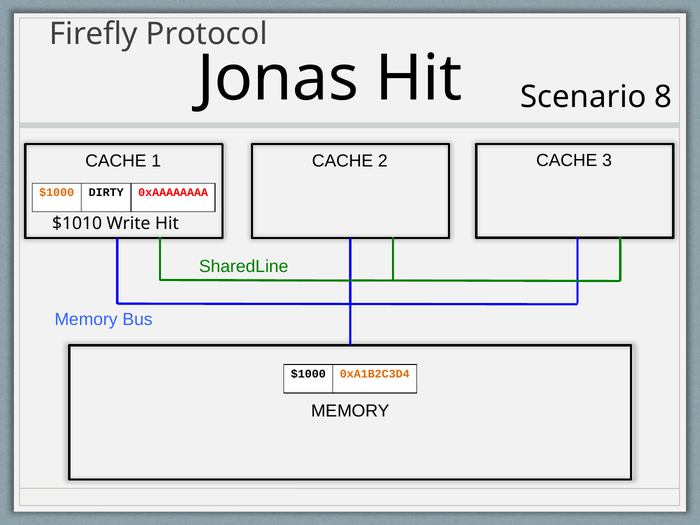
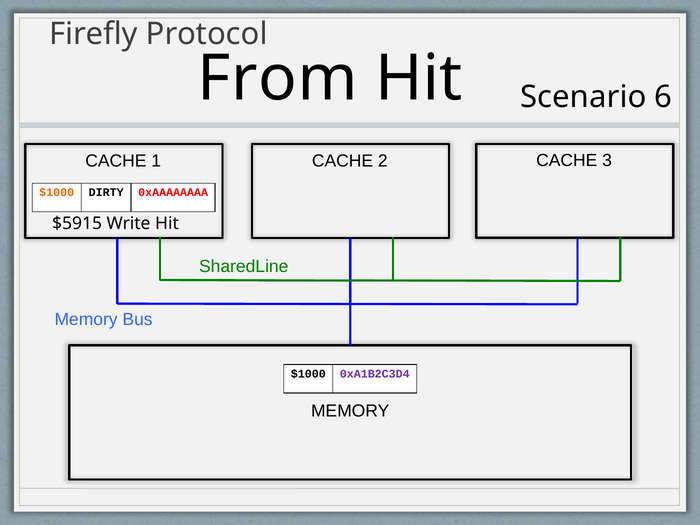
Jonas: Jonas -> From
8: 8 -> 6
$1010: $1010 -> $5915
0xA1B2C3D4 colour: orange -> purple
